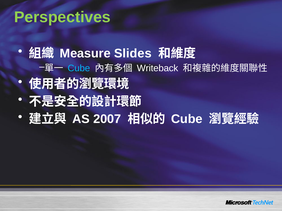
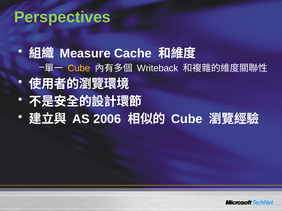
Slides: Slides -> Cache
Cube at (79, 68) colour: light blue -> yellow
2007: 2007 -> 2006
